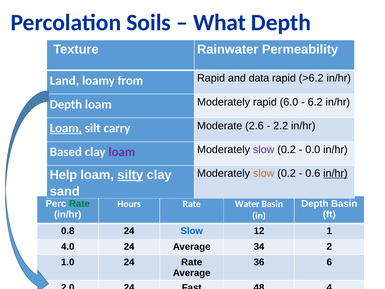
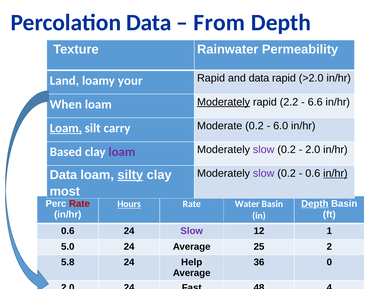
Percolation Soils: Soils -> Data
What: What -> From
from: from -> your
>6.2: >6.2 -> >2.0
Depth at (66, 104): Depth -> When
Moderately at (224, 102) underline: none -> present
6.0: 6.0 -> 2.2
6.2: 6.2 -> 6.6
Moderate 2.6: 2.6 -> 0.2
2.2: 2.2 -> 6.0
0.0 at (313, 149): 0.0 -> 2.0
slow at (264, 173) colour: orange -> purple
Help at (63, 175): Help -> Data
sand: sand -> most
Rate at (79, 203) colour: green -> red
Depth at (315, 203) underline: none -> present
Hours underline: none -> present
0.8 at (68, 231): 0.8 -> 0.6
Slow at (192, 231) colour: blue -> purple
4.0: 4.0 -> 5.0
34: 34 -> 25
1.0: 1.0 -> 5.8
24 Rate: Rate -> Help
6: 6 -> 0
